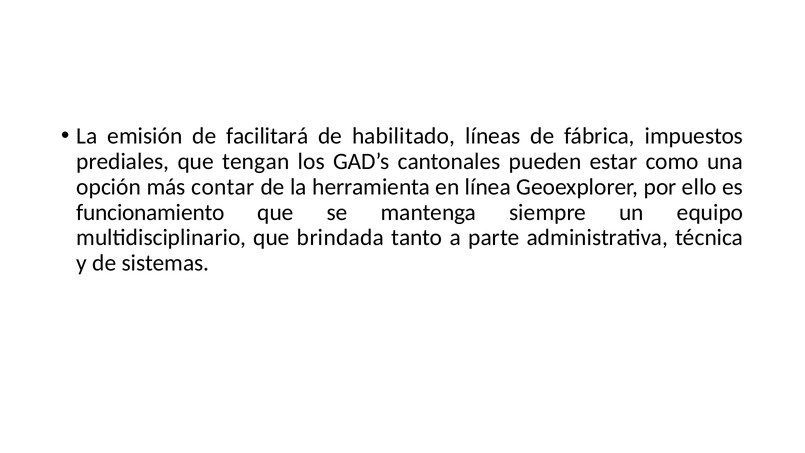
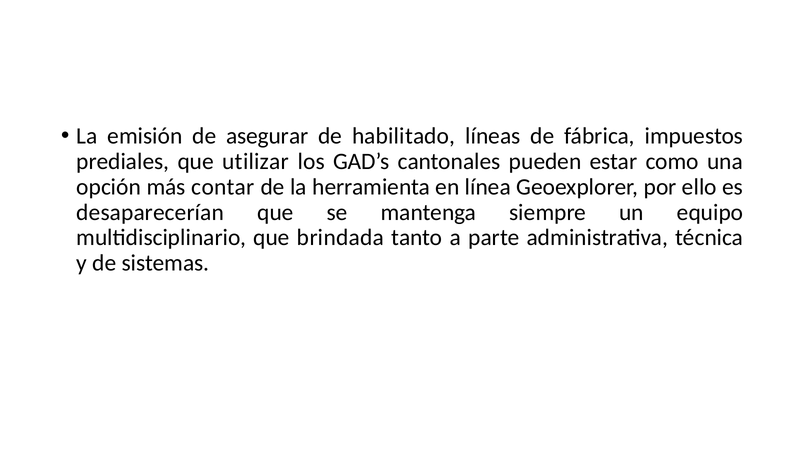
facilitará: facilitará -> asegurar
tengan: tengan -> utilizar
funcionamiento: funcionamiento -> desaparecerían
